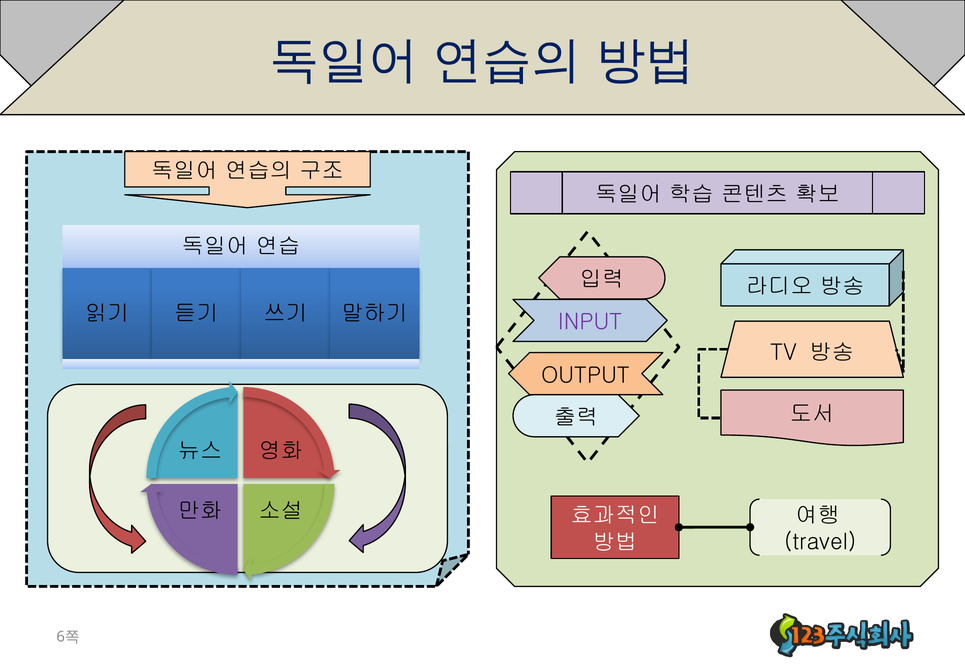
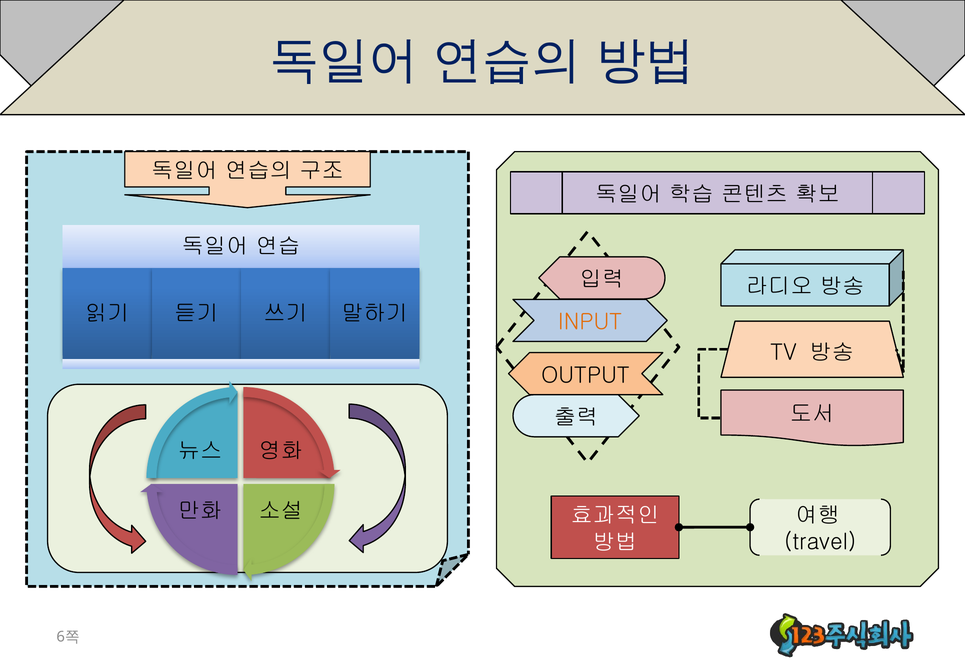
INPUT colour: purple -> orange
